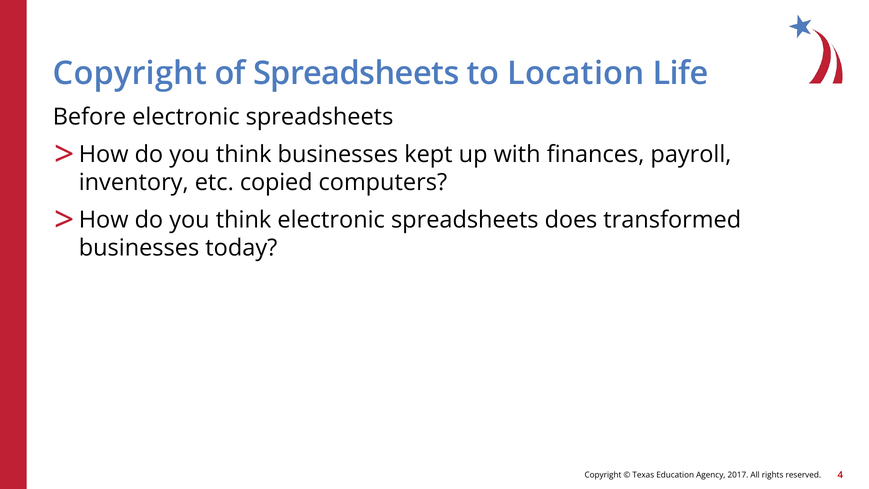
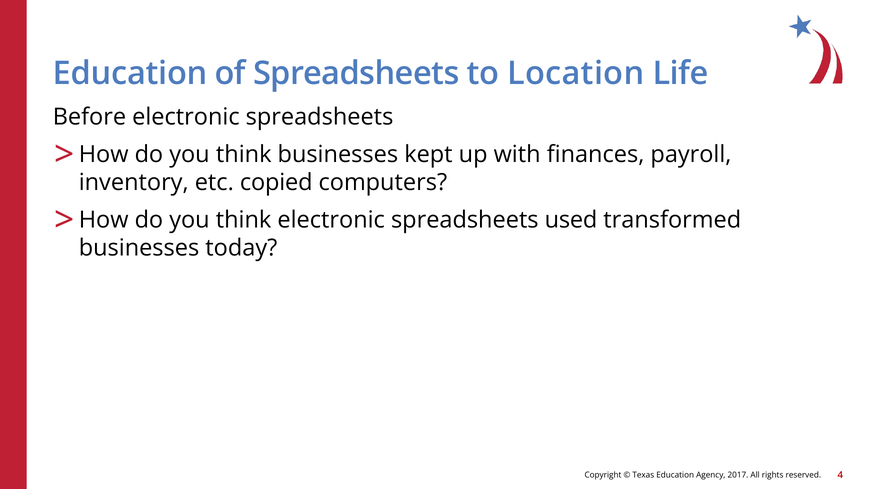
Copyright at (130, 74): Copyright -> Education
does: does -> used
